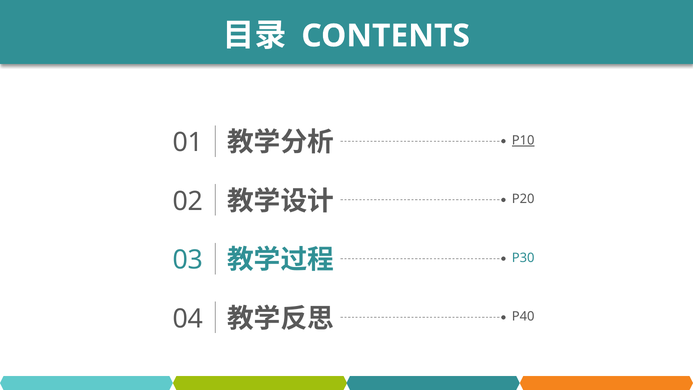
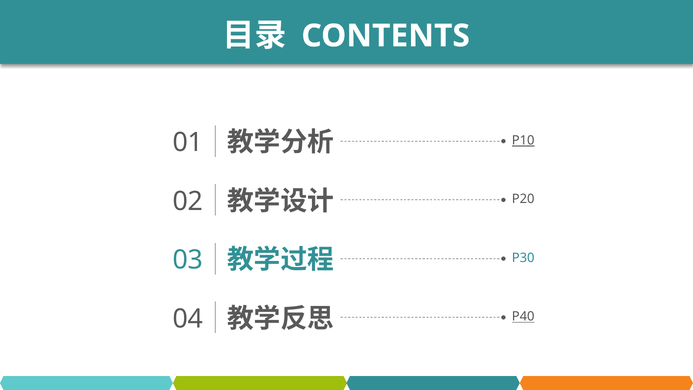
P40 underline: none -> present
